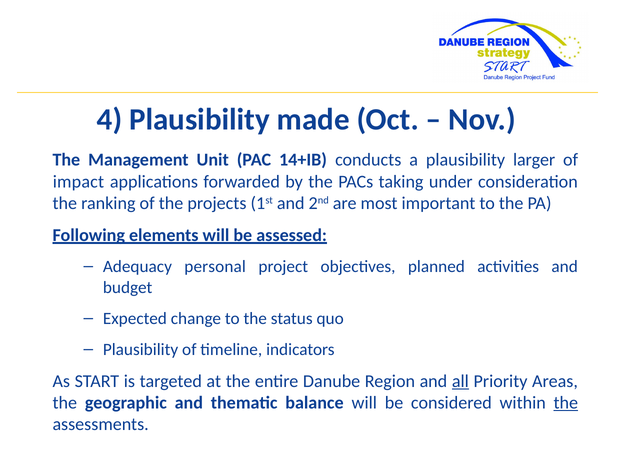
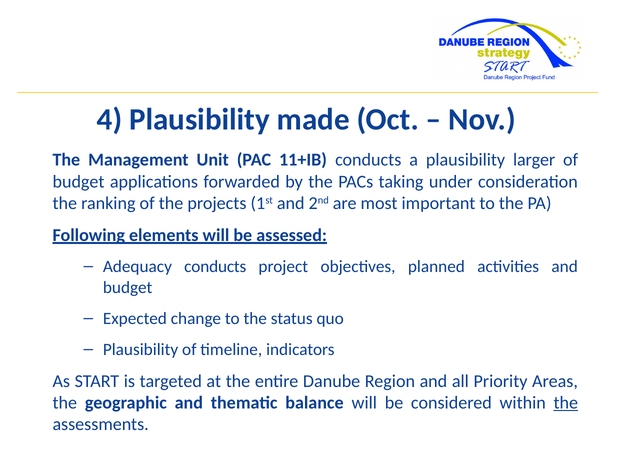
14+IB: 14+IB -> 11+IB
impact at (78, 182): impact -> budget
Adequacy personal: personal -> conducts
all underline: present -> none
